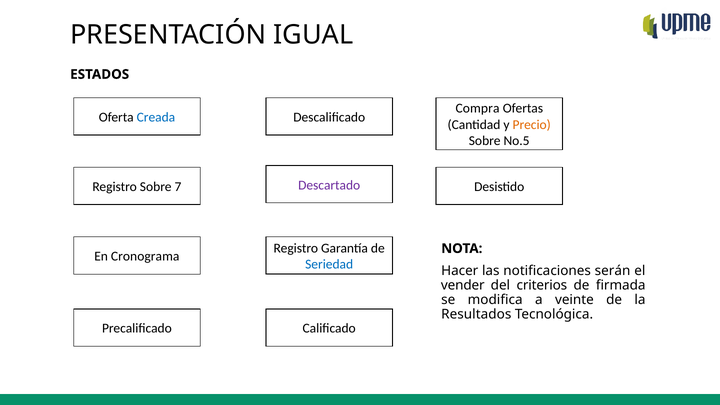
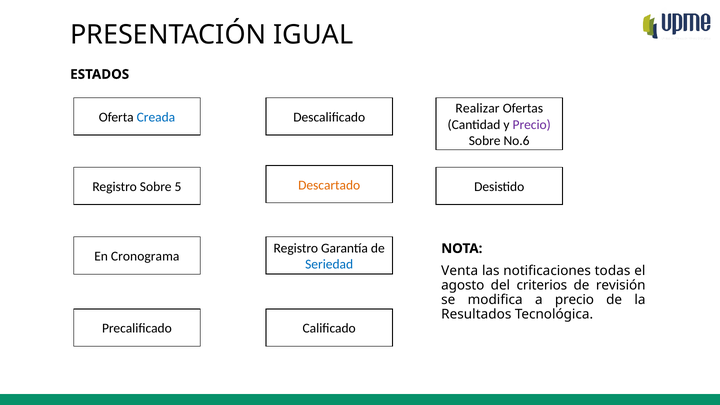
Compra: Compra -> Realizar
Precio at (532, 125) colour: orange -> purple
No.5: No.5 -> No.6
Descartado colour: purple -> orange
7: 7 -> 5
Hacer: Hacer -> Venta
serán: serán -> todas
vender: vender -> agosto
firmada: firmada -> revisión
a veinte: veinte -> precio
